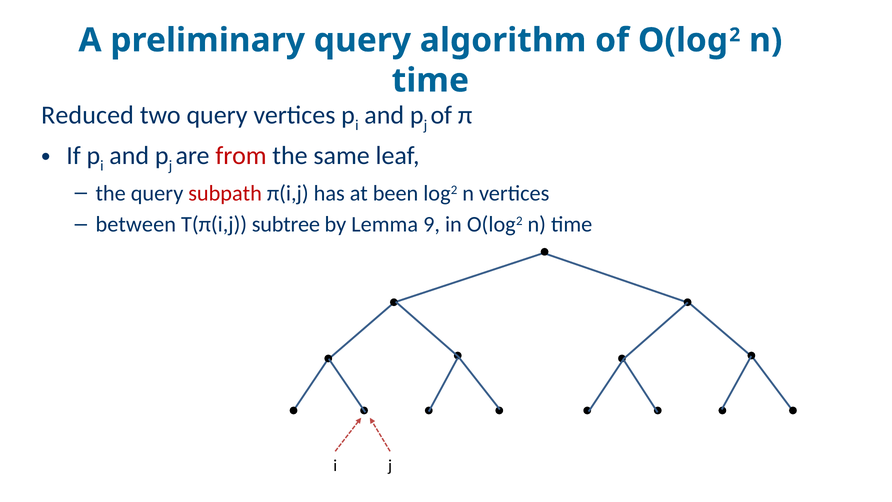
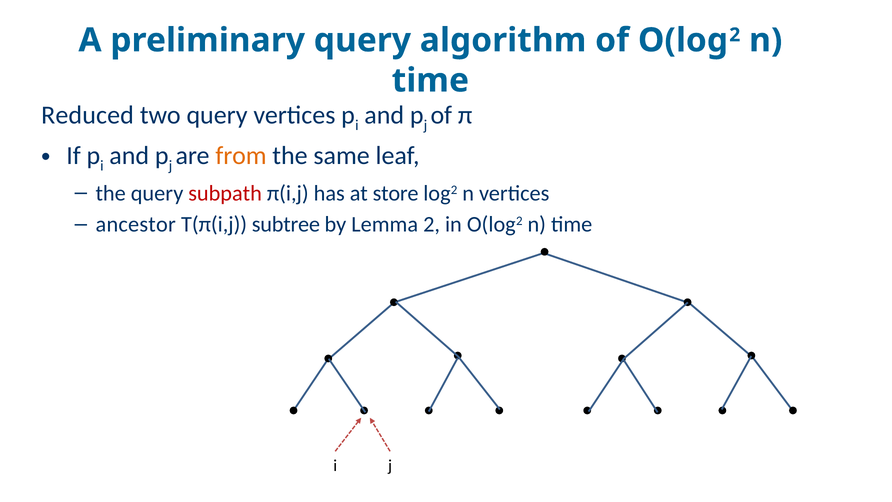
from colour: red -> orange
been: been -> store
between: between -> ancestor
Lemma 9: 9 -> 2
